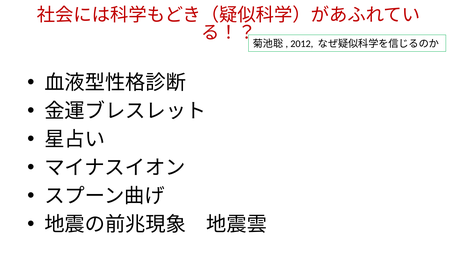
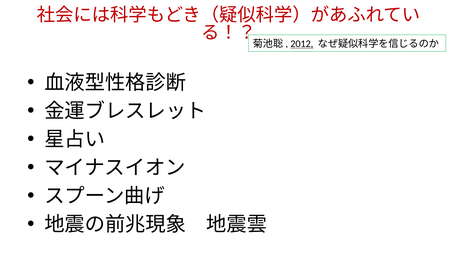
2012 underline: none -> present
